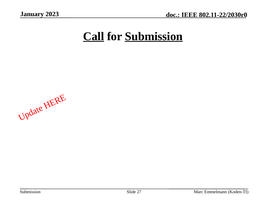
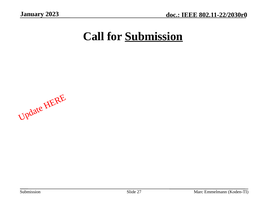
Call underline: present -> none
